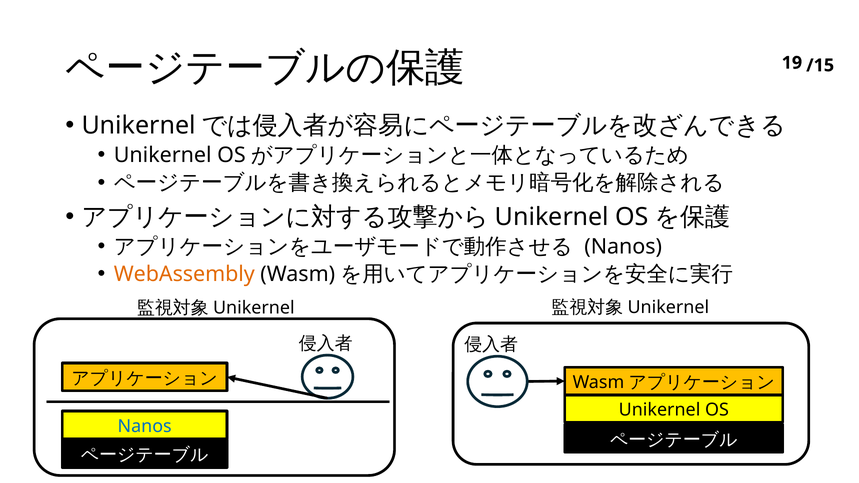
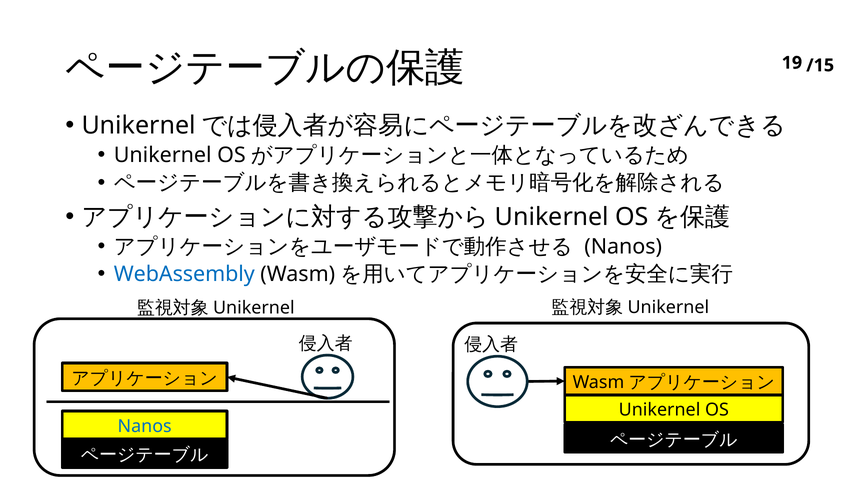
WebAssembly colour: orange -> blue
